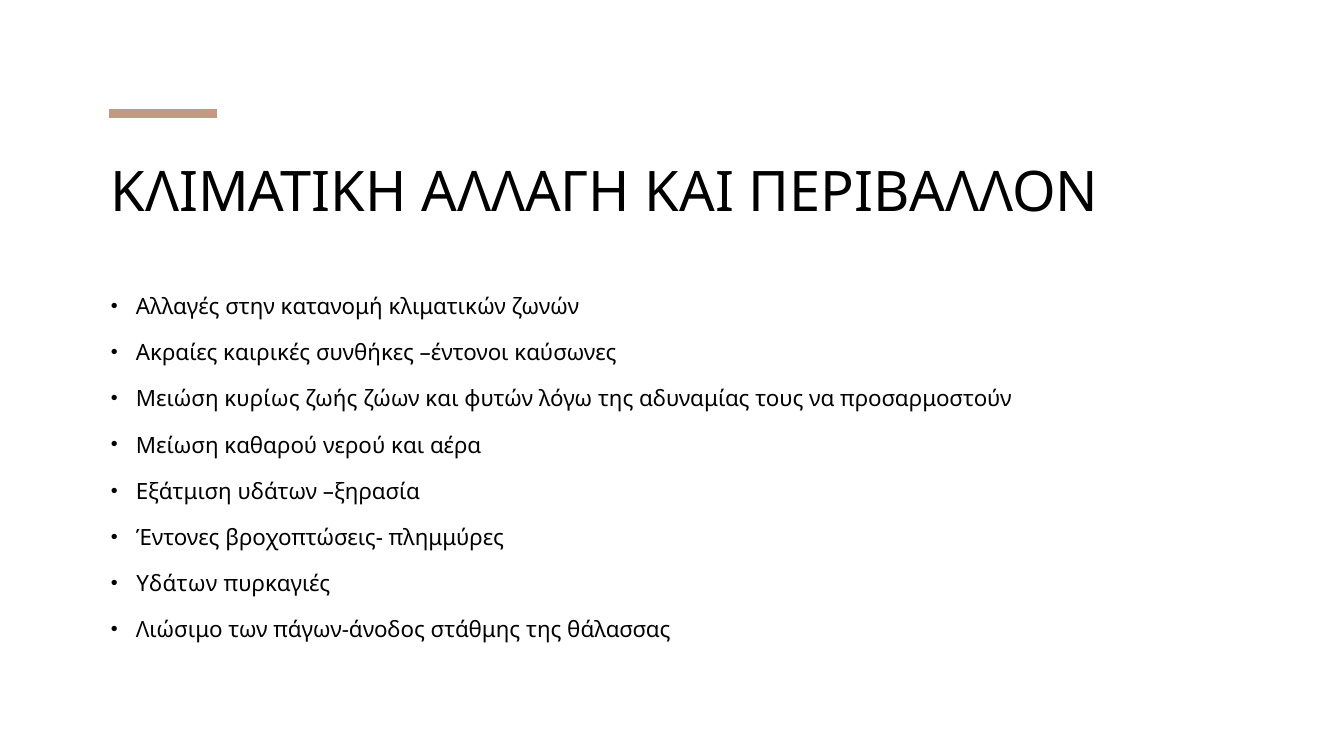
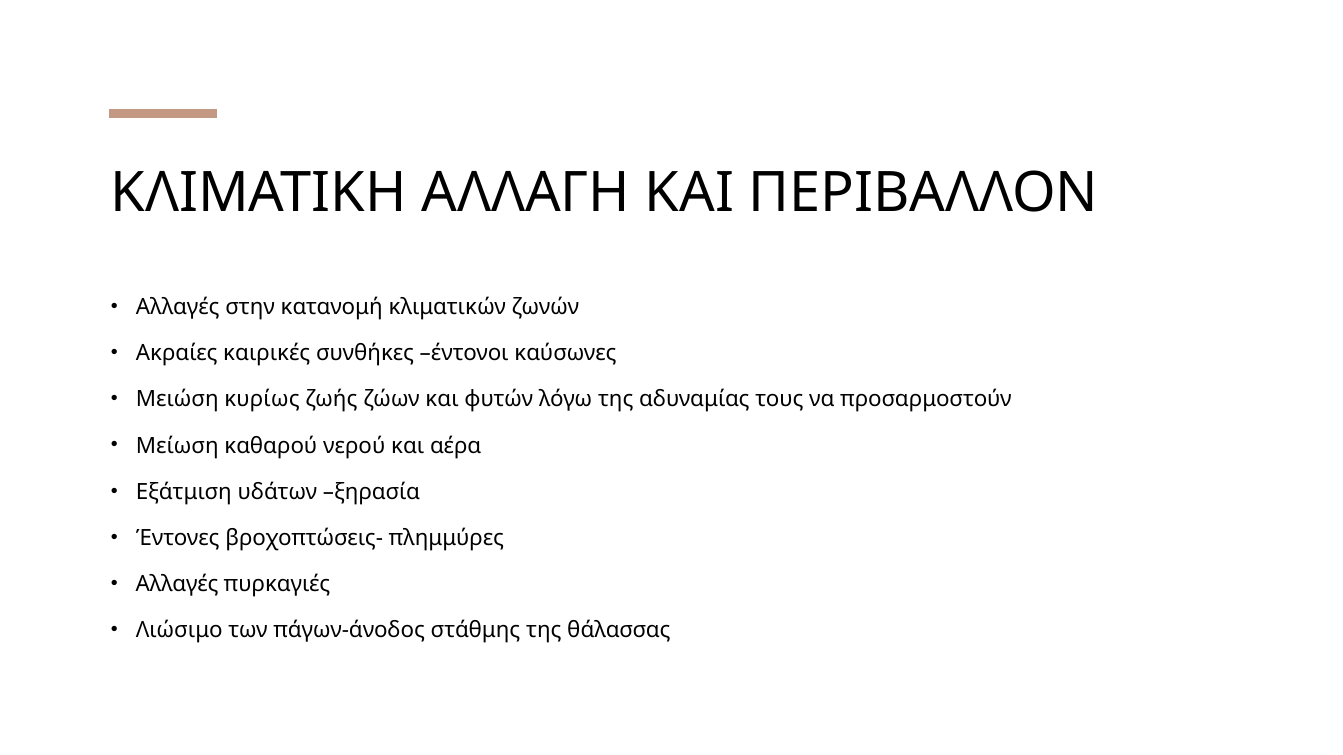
Υδάτων at (177, 584): Υδάτων -> Αλλαγές
